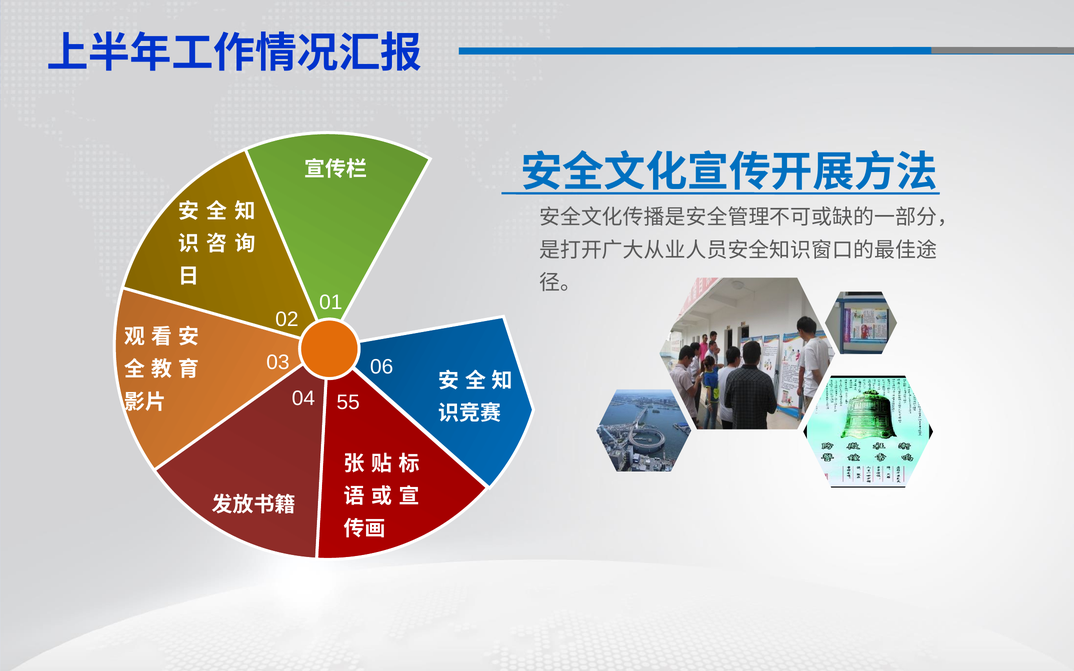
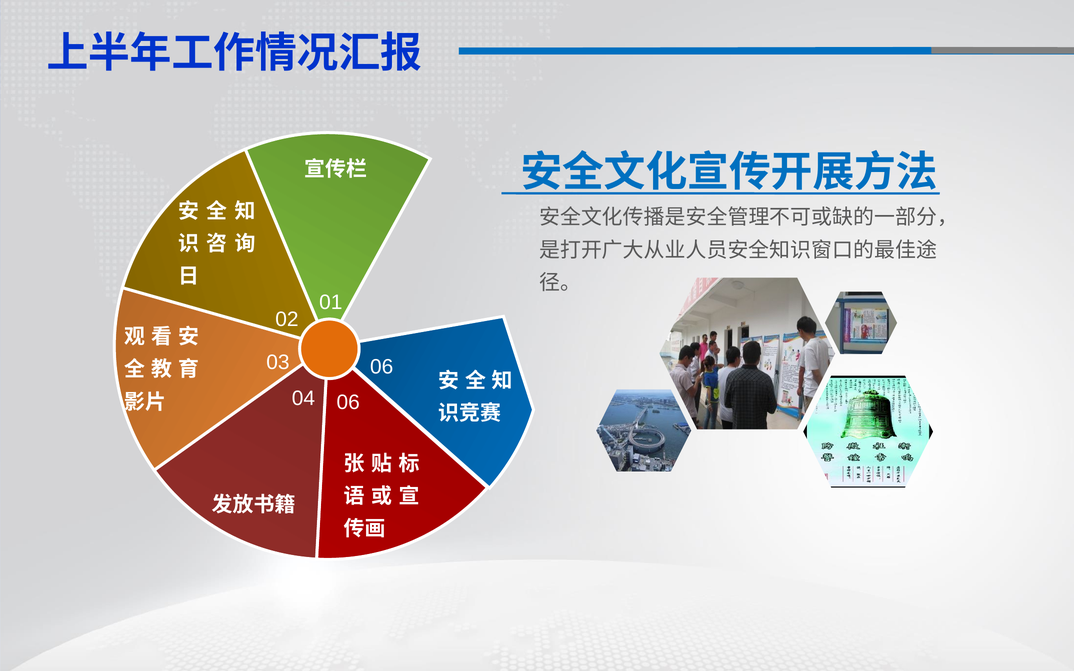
04 55: 55 -> 06
